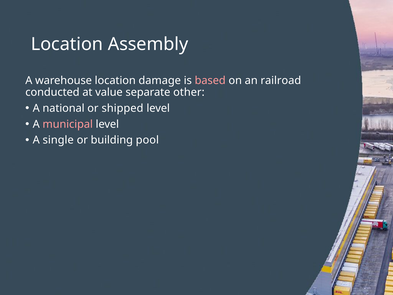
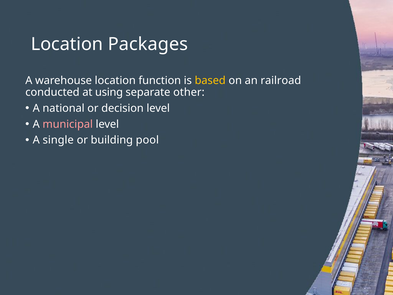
Assembly: Assembly -> Packages
damage: damage -> function
based colour: pink -> yellow
value: value -> using
shipped: shipped -> decision
